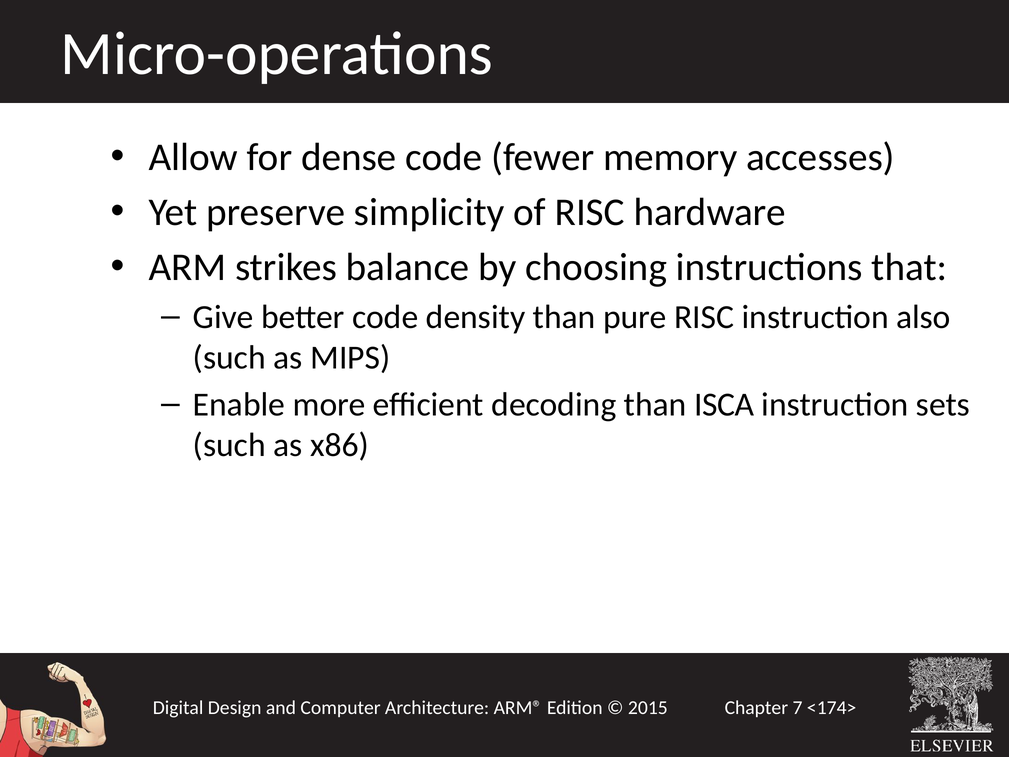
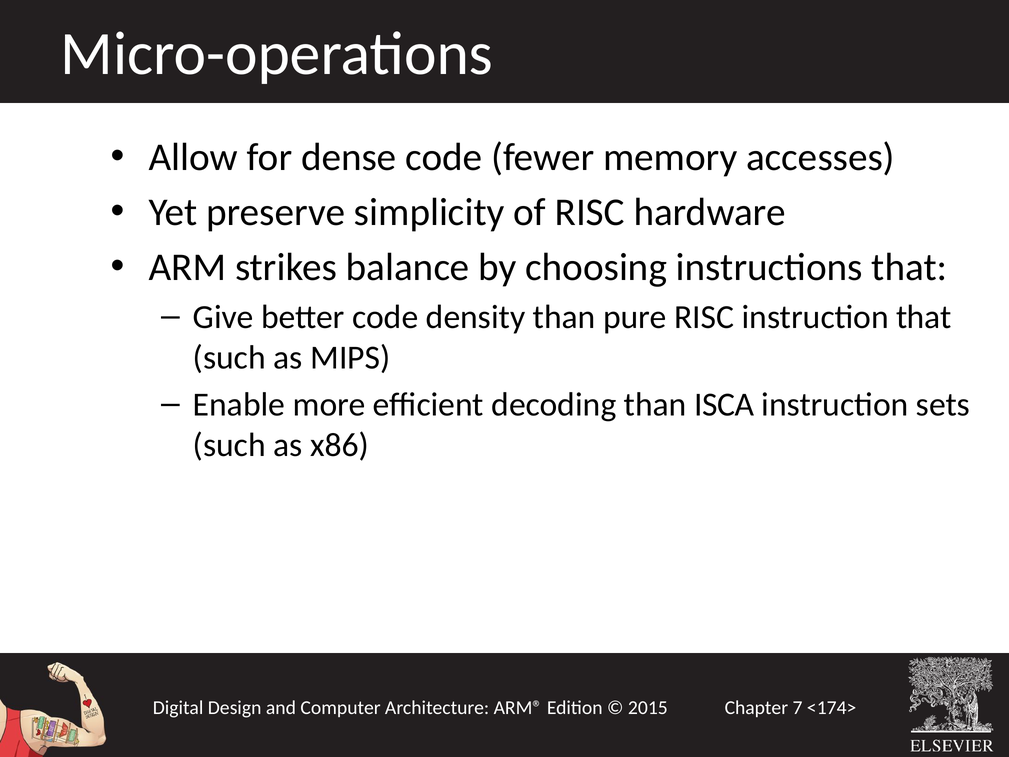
instruction also: also -> that
